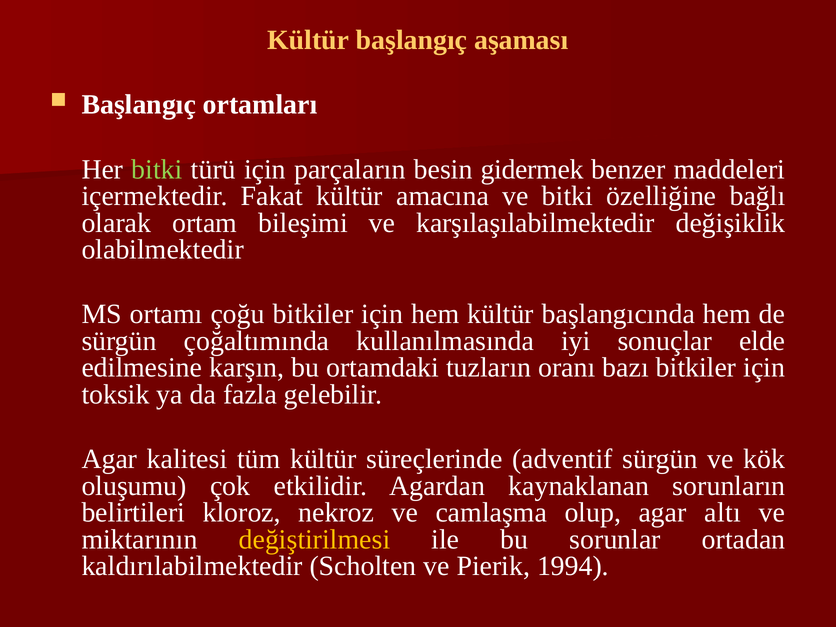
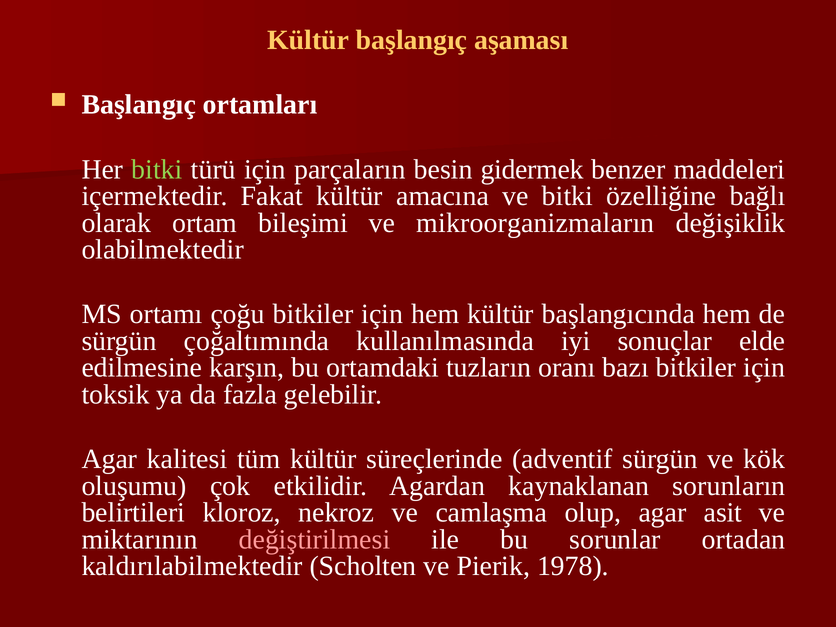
karşılaşılabilmektedir: karşılaşılabilmektedir -> mikroorganizmaların
altı: altı -> asit
değiştirilmesi colour: yellow -> pink
1994: 1994 -> 1978
